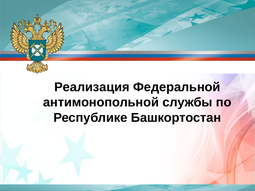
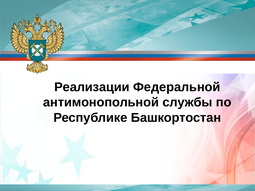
Реализация: Реализация -> Реализации
